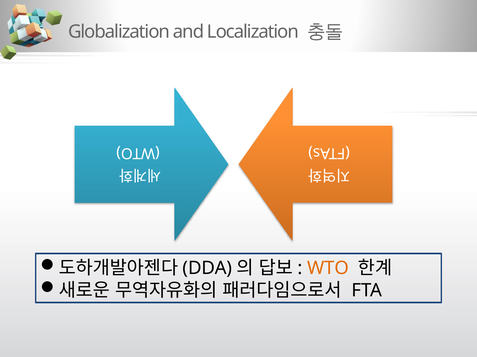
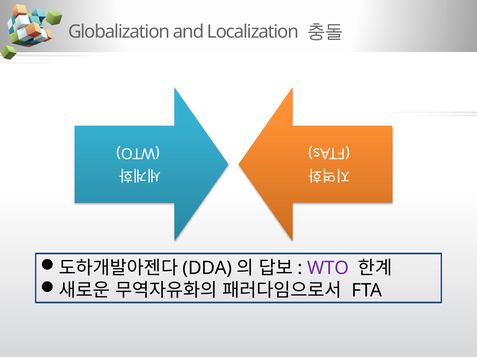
WTO colour: orange -> purple
